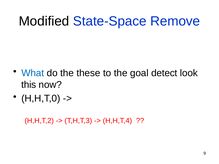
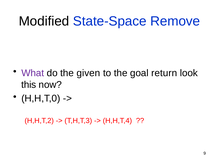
What colour: blue -> purple
these: these -> given
detect: detect -> return
